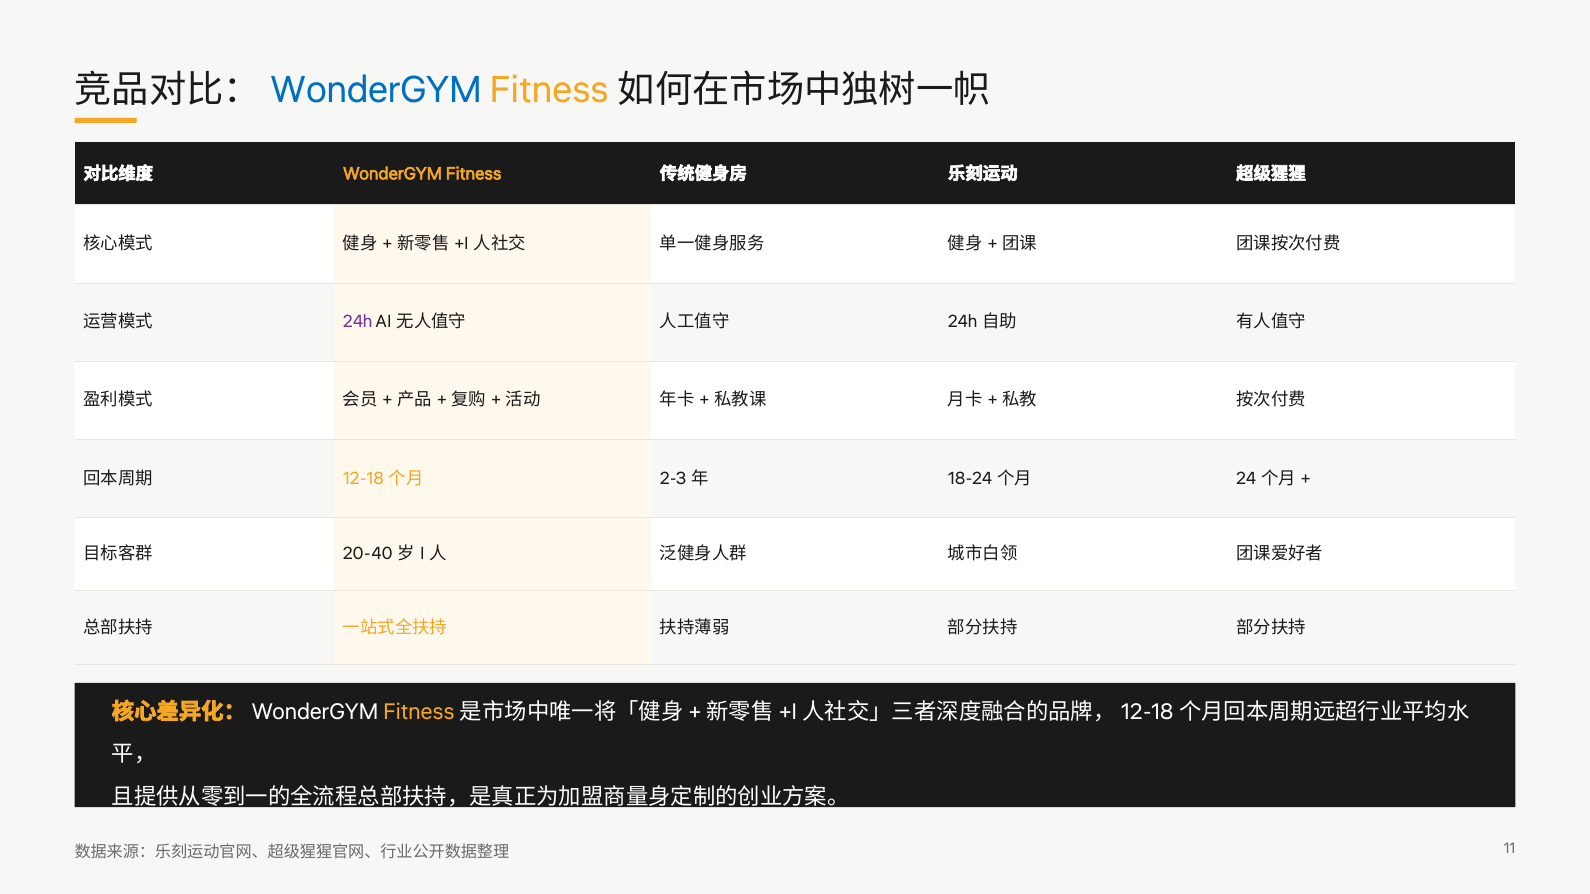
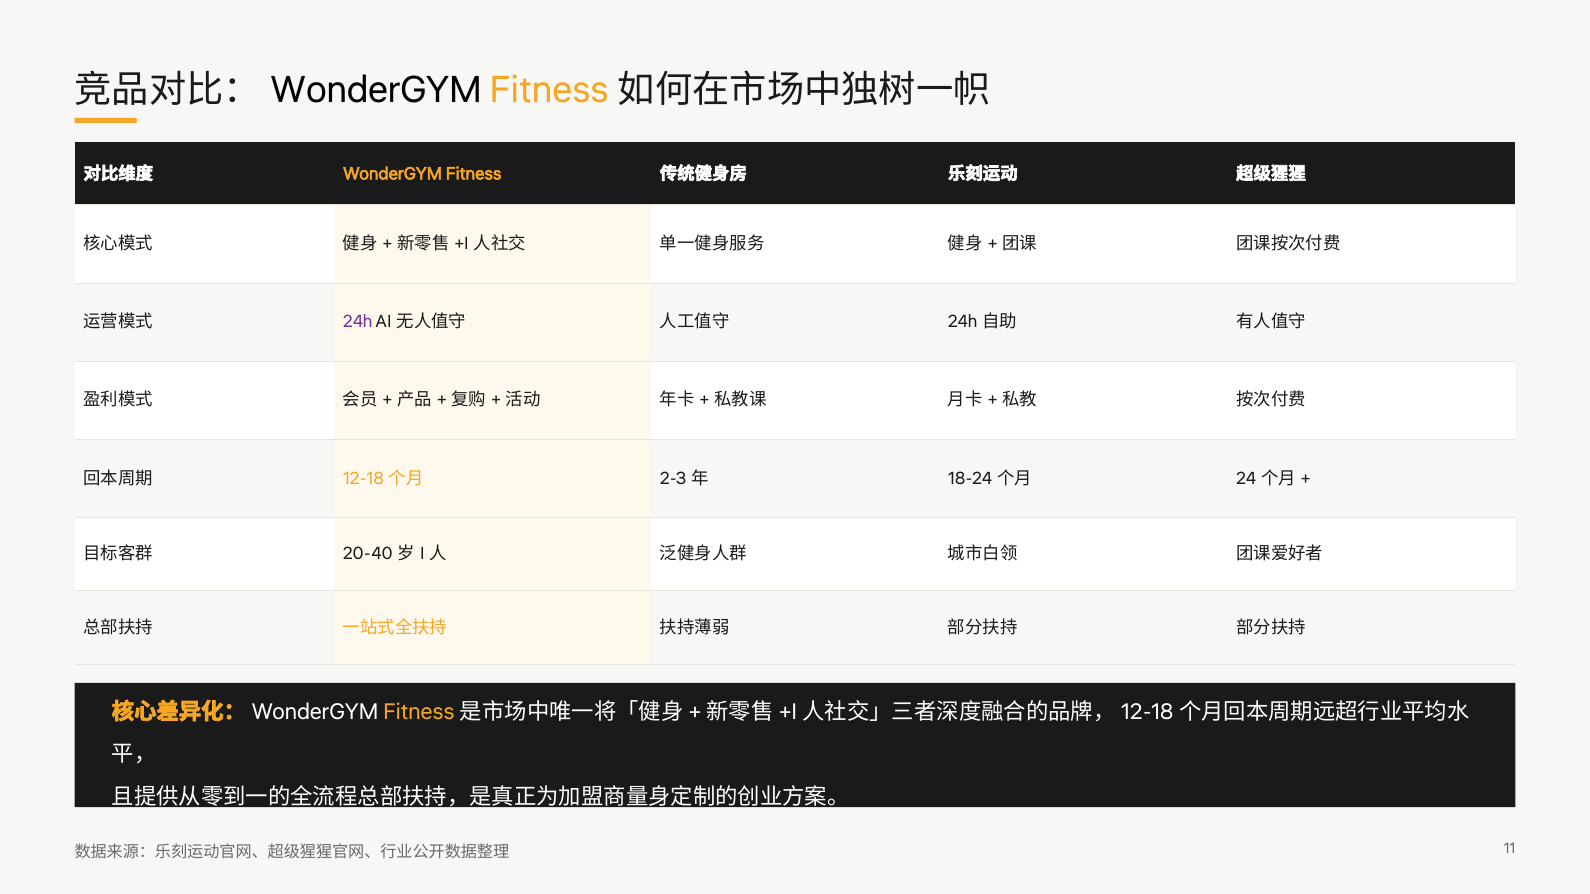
WonderGYM at (376, 90) colour: blue -> black
